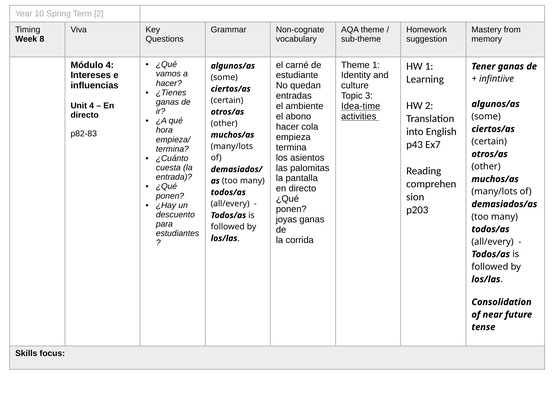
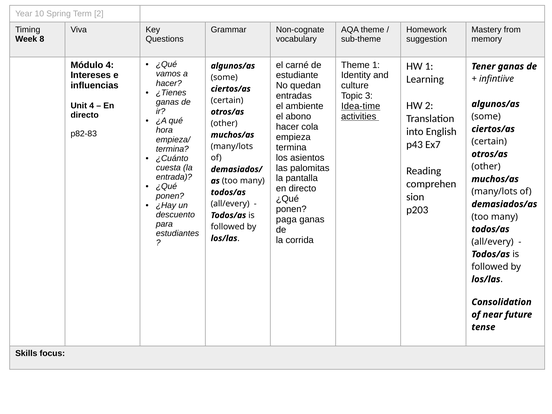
joyas: joyas -> paga
